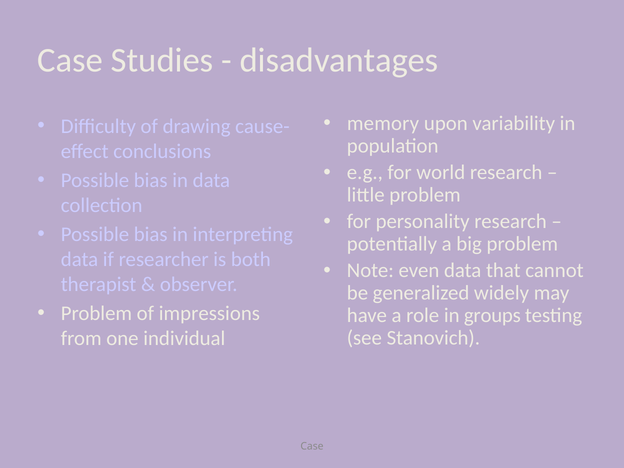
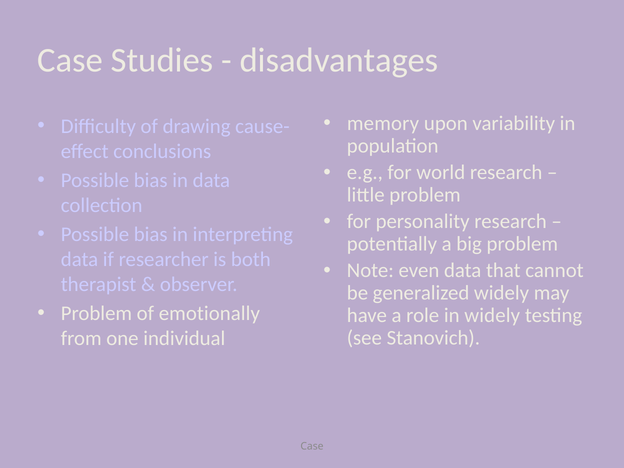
impressions: impressions -> emotionally
in groups: groups -> widely
